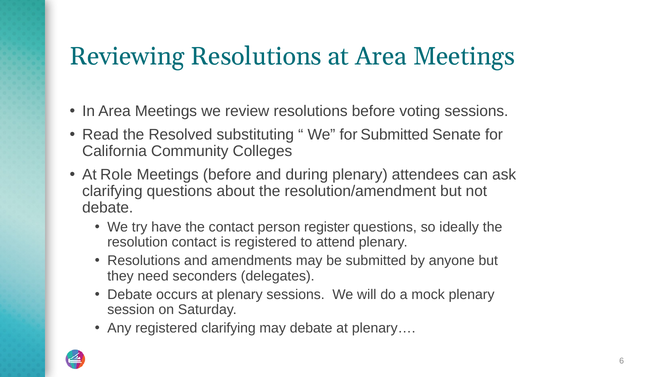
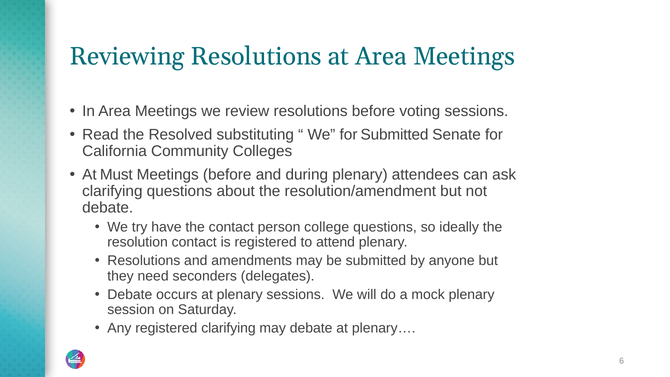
Role: Role -> Must
register: register -> college
